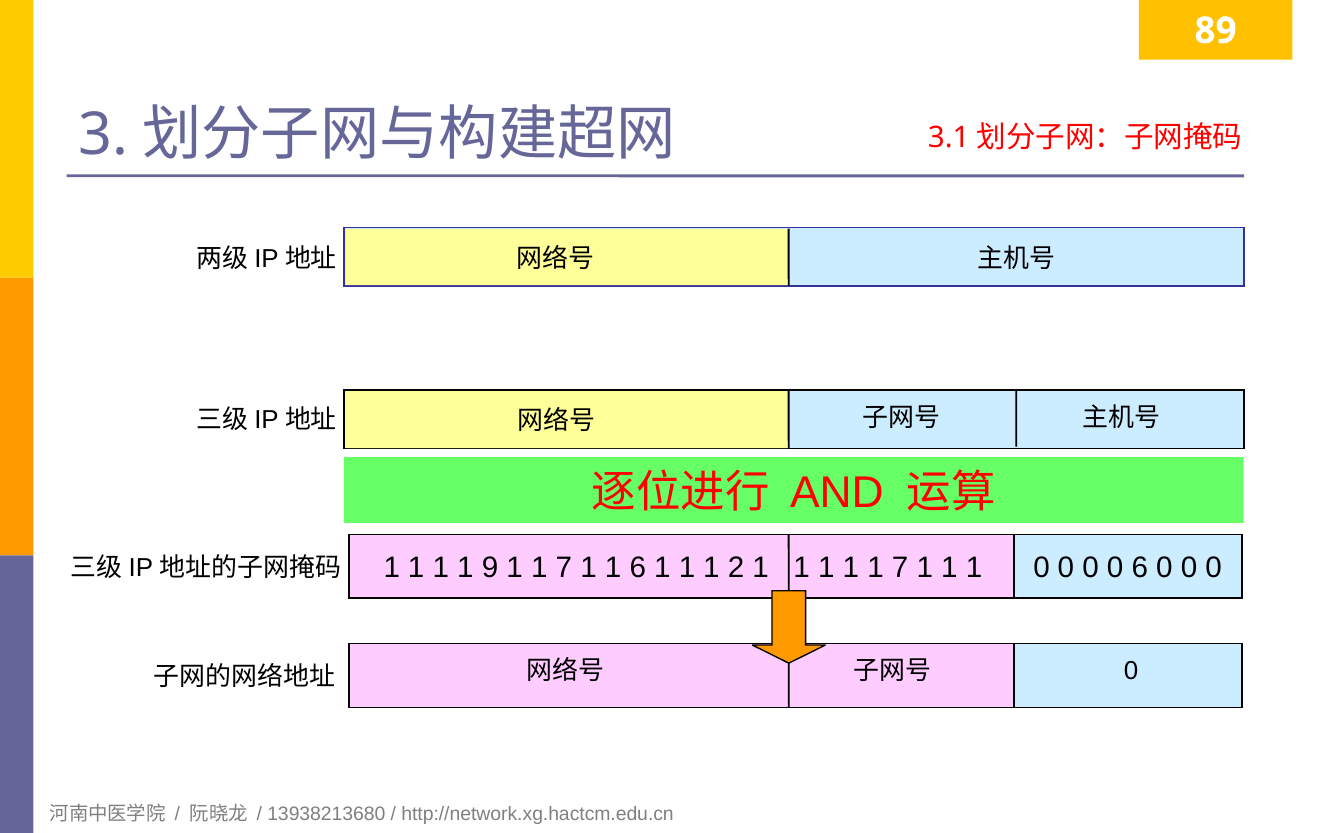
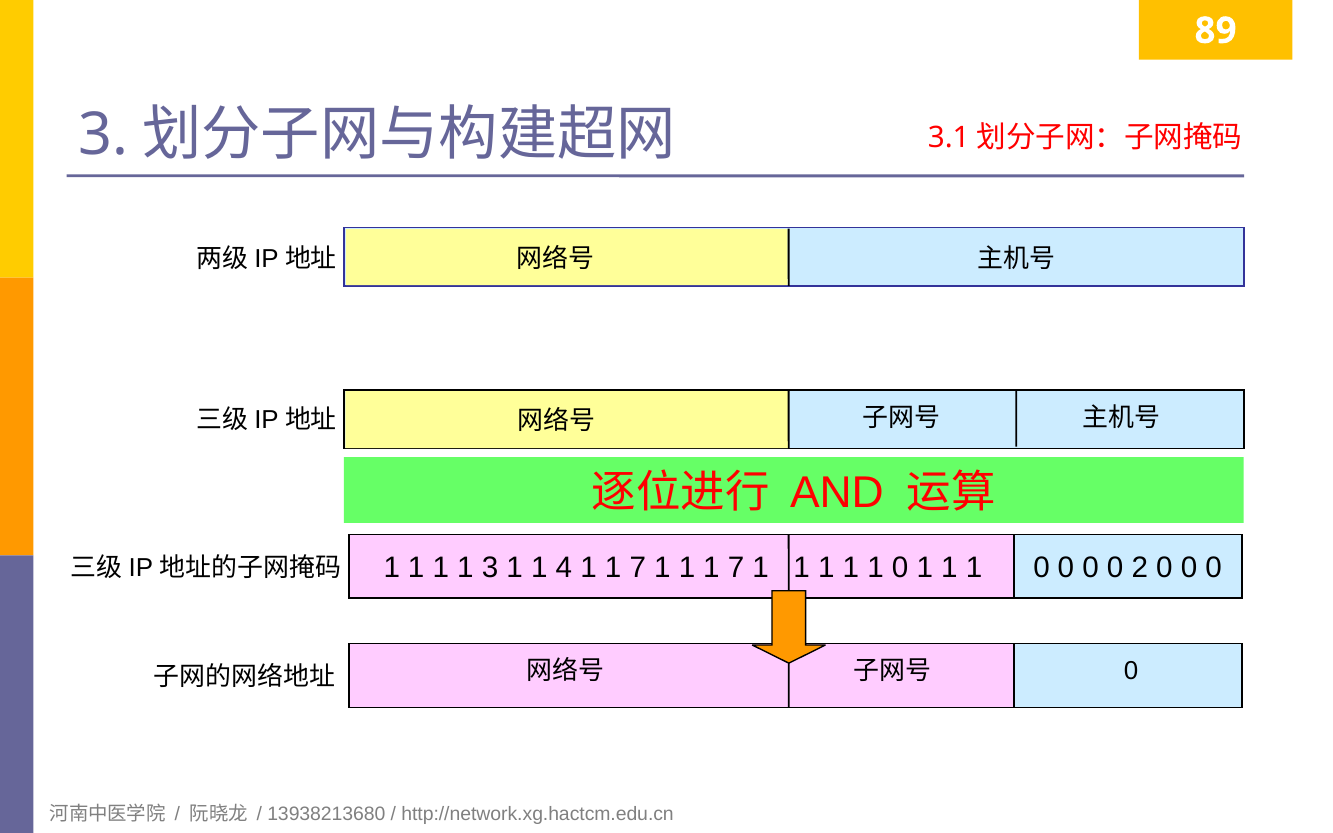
1 9: 9 -> 3
7 at (564, 568): 7 -> 4
6 at (638, 568): 6 -> 7
1 1 1 2: 2 -> 7
7 at (900, 568): 7 -> 0
0 6: 6 -> 2
